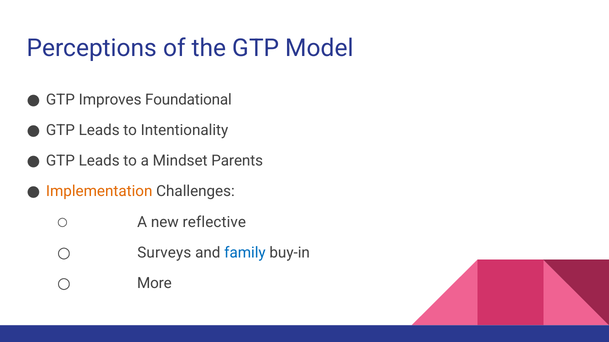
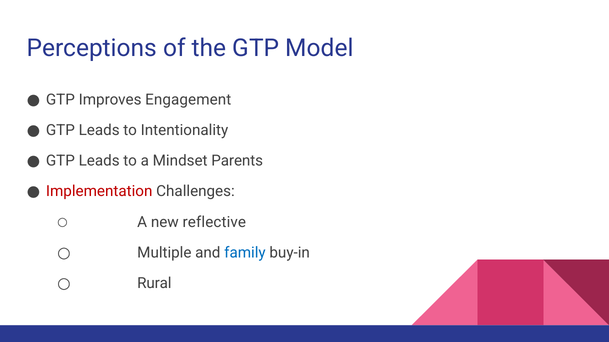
Foundational: Foundational -> Engagement
Implementation colour: orange -> red
Surveys: Surveys -> Multiple
More: More -> Rural
